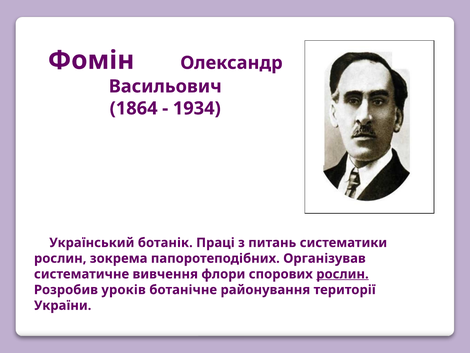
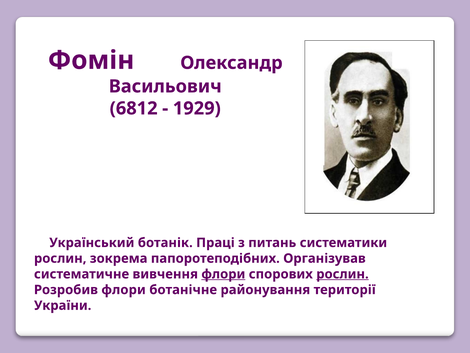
1864: 1864 -> 6812
1934: 1934 -> 1929
флори at (223, 274) underline: none -> present
Розробив уроків: уроків -> флори
